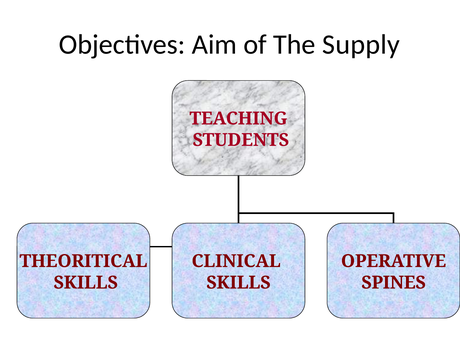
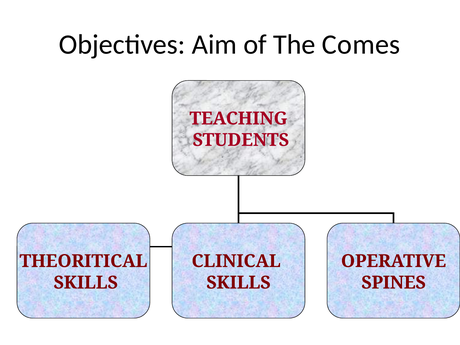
Supply: Supply -> Comes
